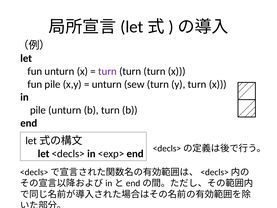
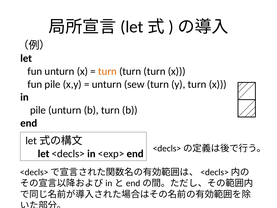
turn at (108, 71) colour: purple -> orange
